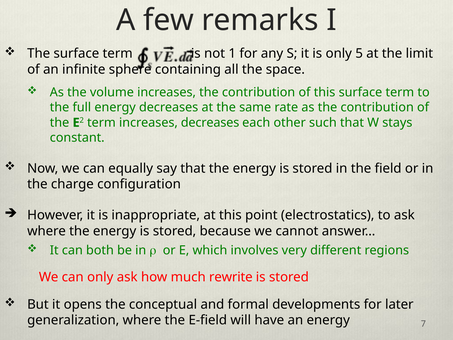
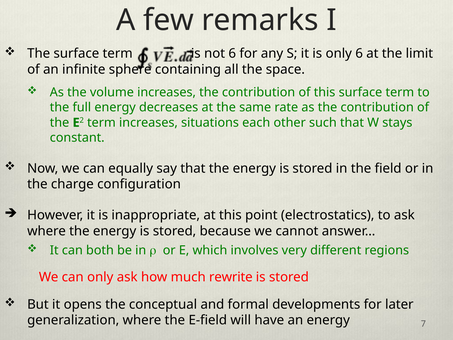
not 1: 1 -> 6
only 5: 5 -> 6
increases decreases: decreases -> situations
